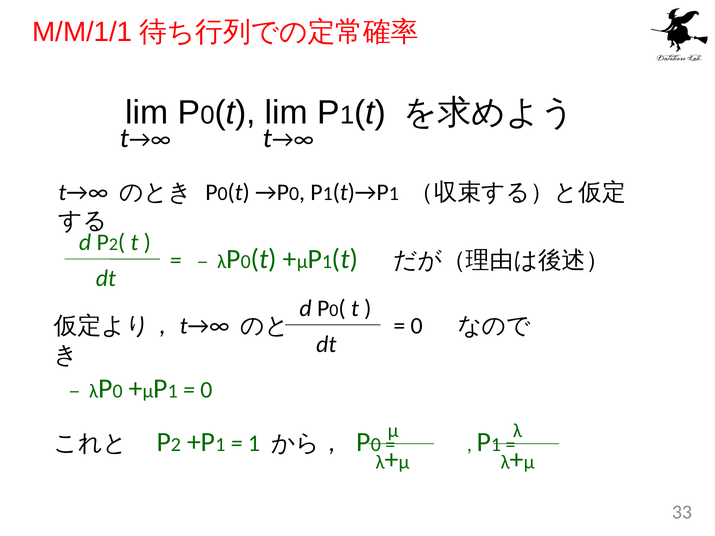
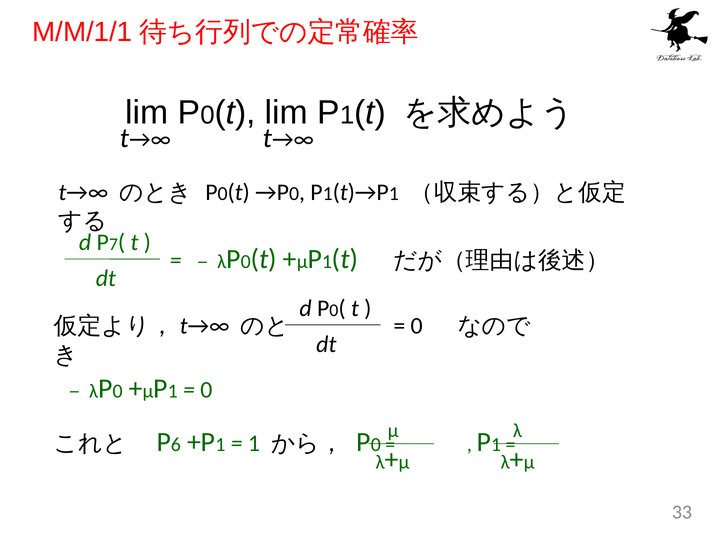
2 at (113, 245): 2 -> 7
2 at (176, 445): 2 -> 6
